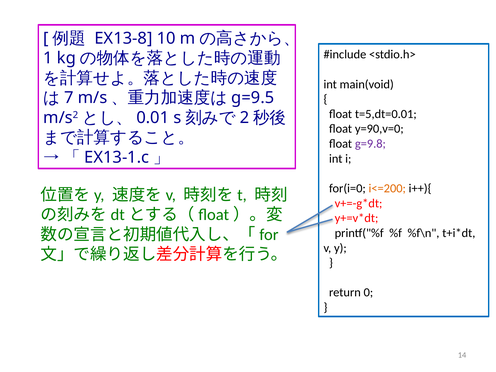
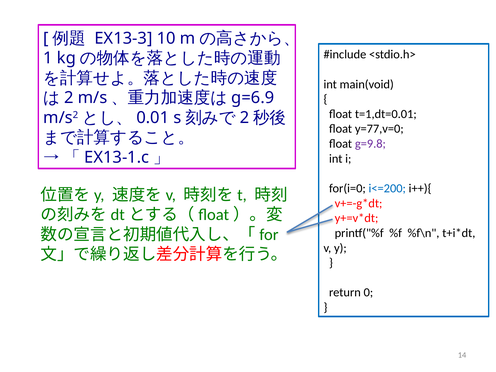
EX13-8: EX13-8 -> EX13-3
7 at (69, 98): 7 -> 2
g=9.5: g=9.5 -> g=6.9
t=5,dt=0.01: t=5,dt=0.01 -> t=1,dt=0.01
y=90,v=0: y=90,v=0 -> y=77,v=0
i<=200 colour: orange -> blue
